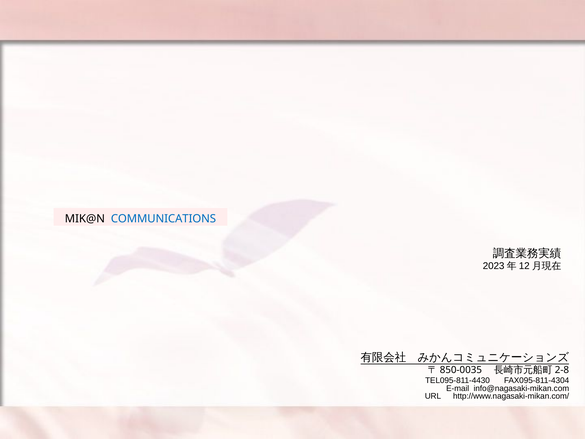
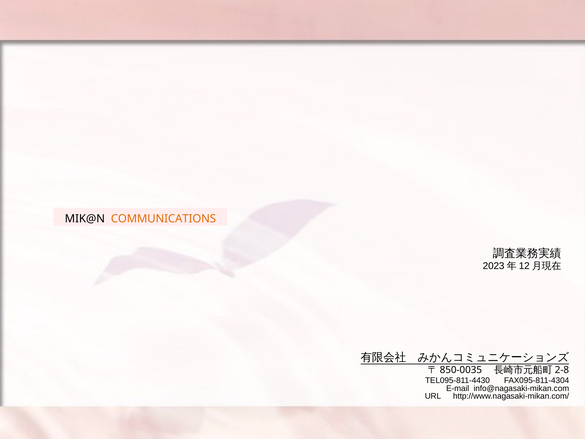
COMMUNICATIONS colour: blue -> orange
